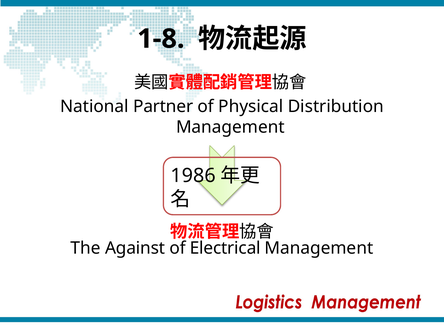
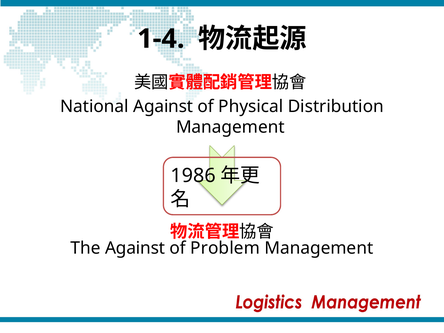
1-8: 1-8 -> 1-4
National Partner: Partner -> Against
Electrical: Electrical -> Problem
